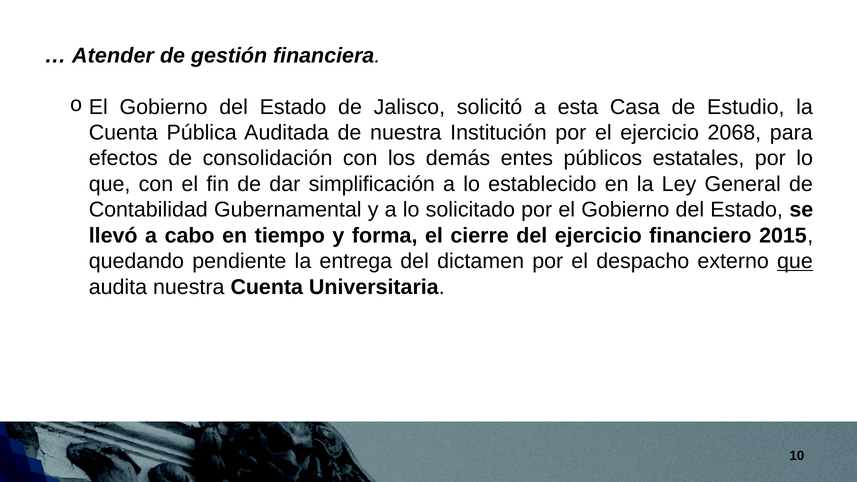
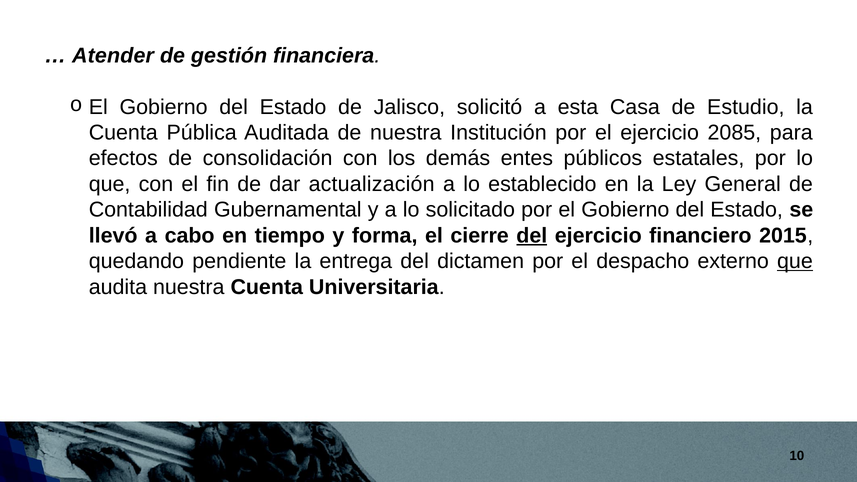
2068: 2068 -> 2085
simplificación: simplificación -> actualización
del at (532, 236) underline: none -> present
